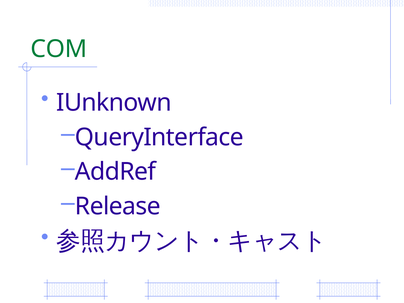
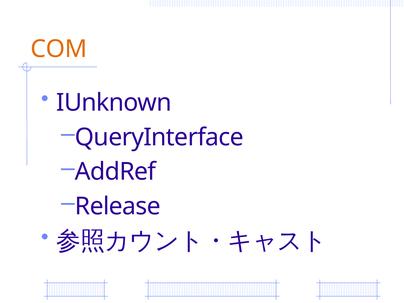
COM colour: green -> orange
